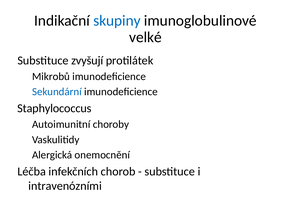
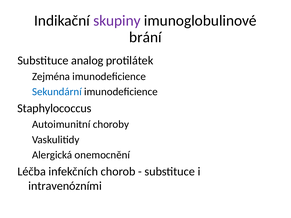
skupiny colour: blue -> purple
velké: velké -> brání
zvyšují: zvyšují -> analog
Mikrobů: Mikrobů -> Zejména
